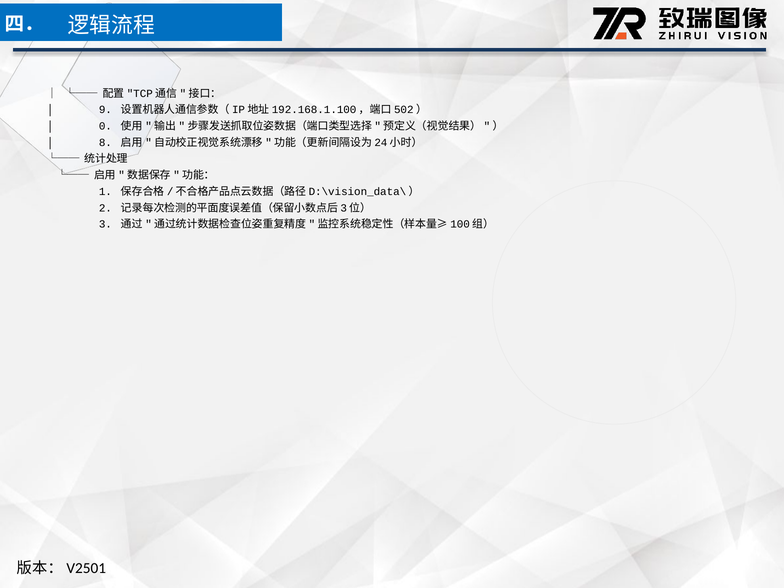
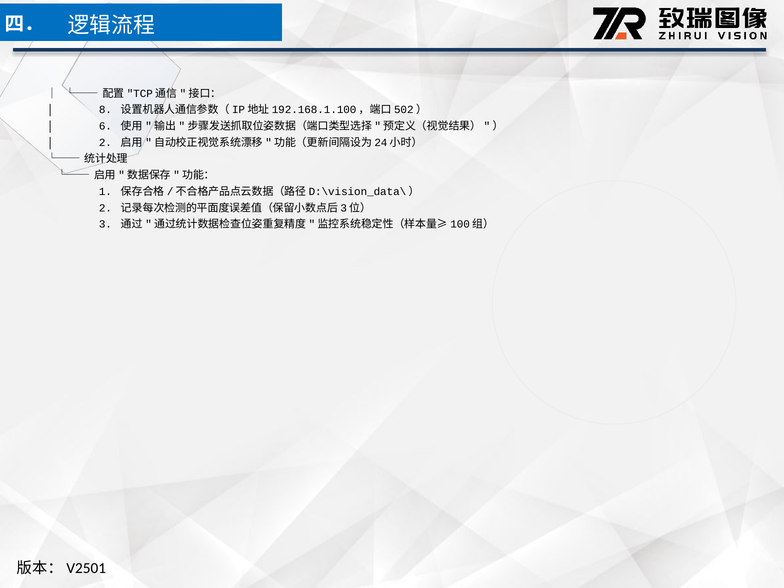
9: 9 -> 8
0: 0 -> 6
8 at (105, 143): 8 -> 2
